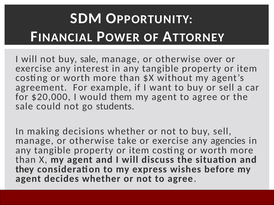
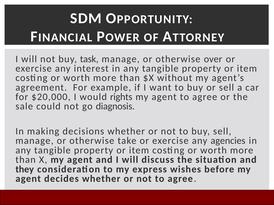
buy sale: sale -> task
them: them -> rights
students: students -> diagnosis
